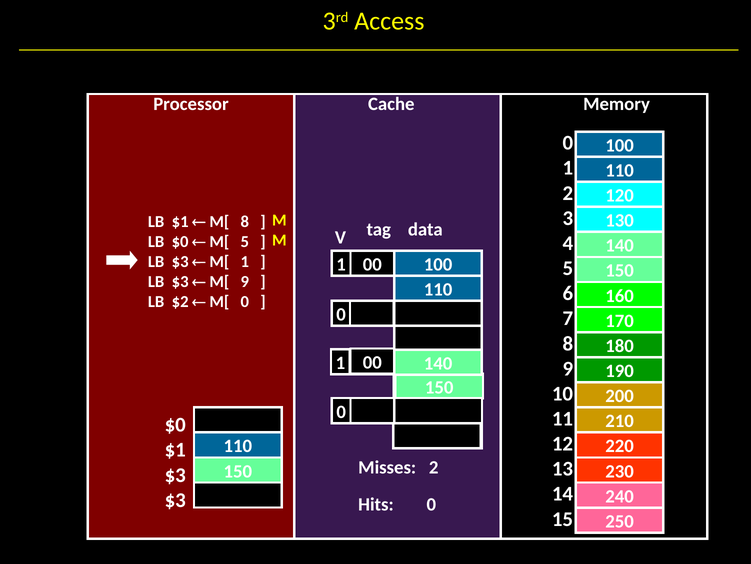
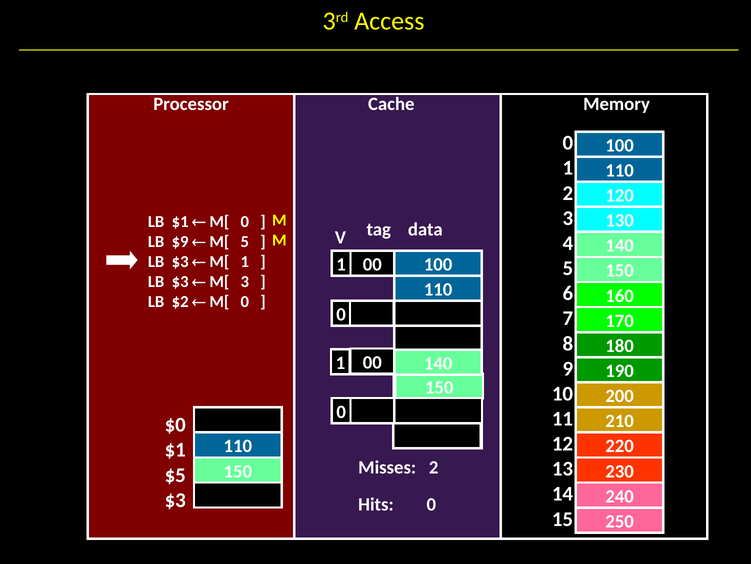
8 at (245, 221): 8 -> 0
LB $0: $0 -> $9
M[ 9: 9 -> 3
$3 at (175, 475): $3 -> $5
